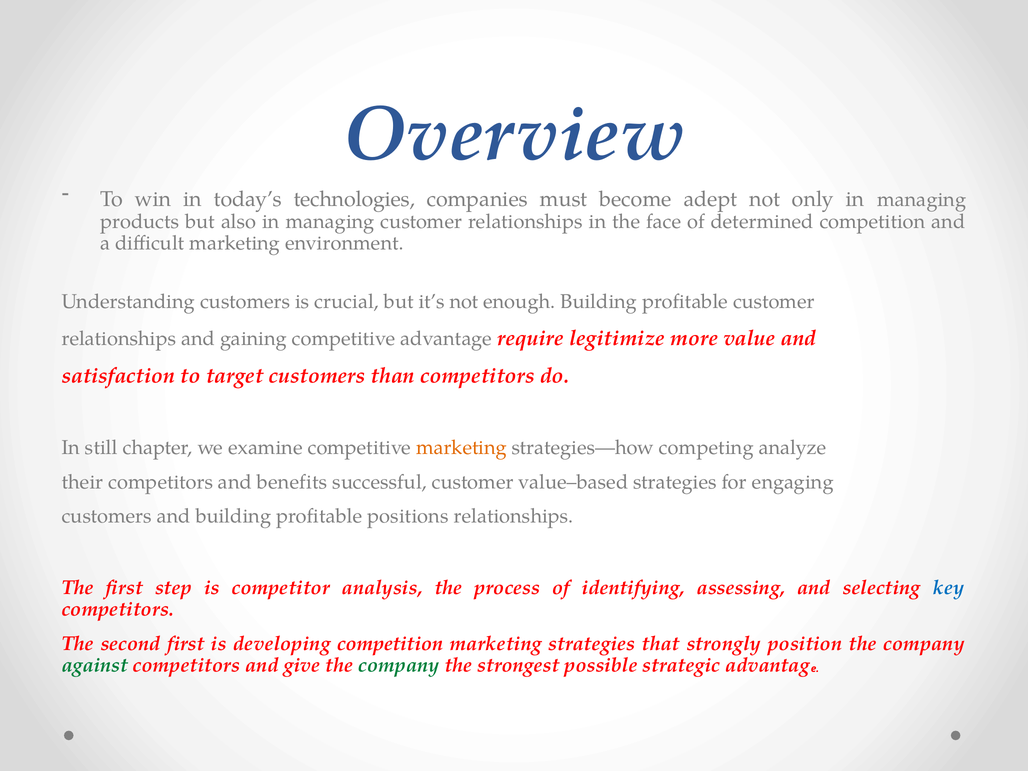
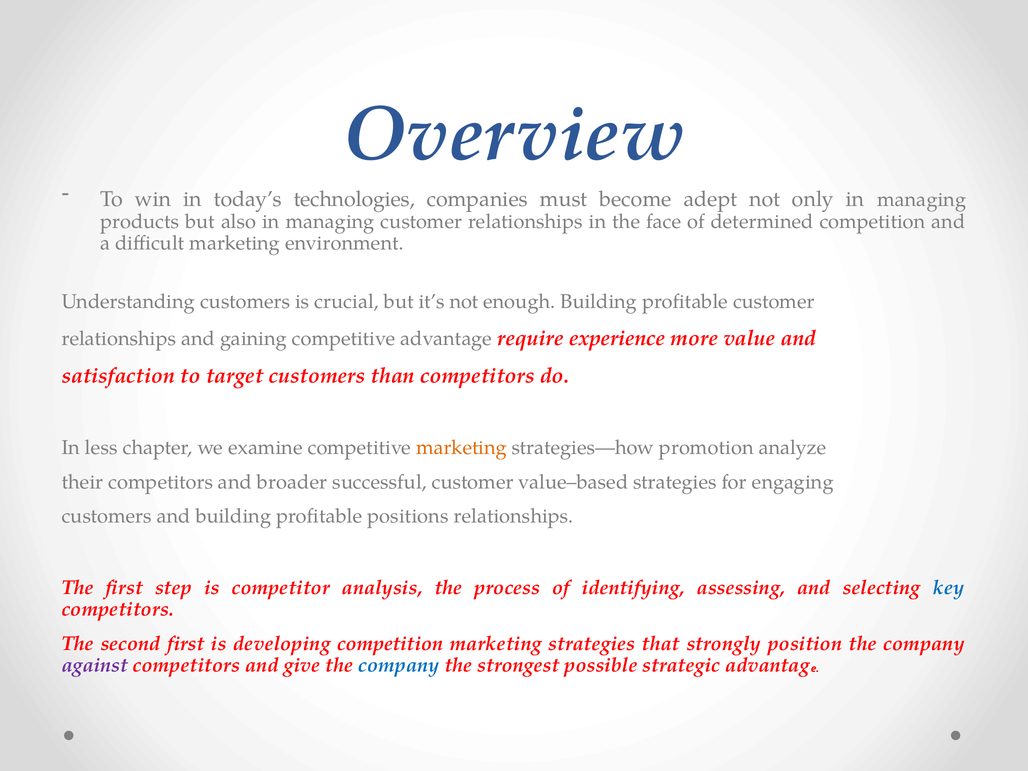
legitimize: legitimize -> experience
still: still -> less
competing: competing -> promotion
benefits: benefits -> broader
against colour: green -> purple
company at (399, 665) colour: green -> blue
